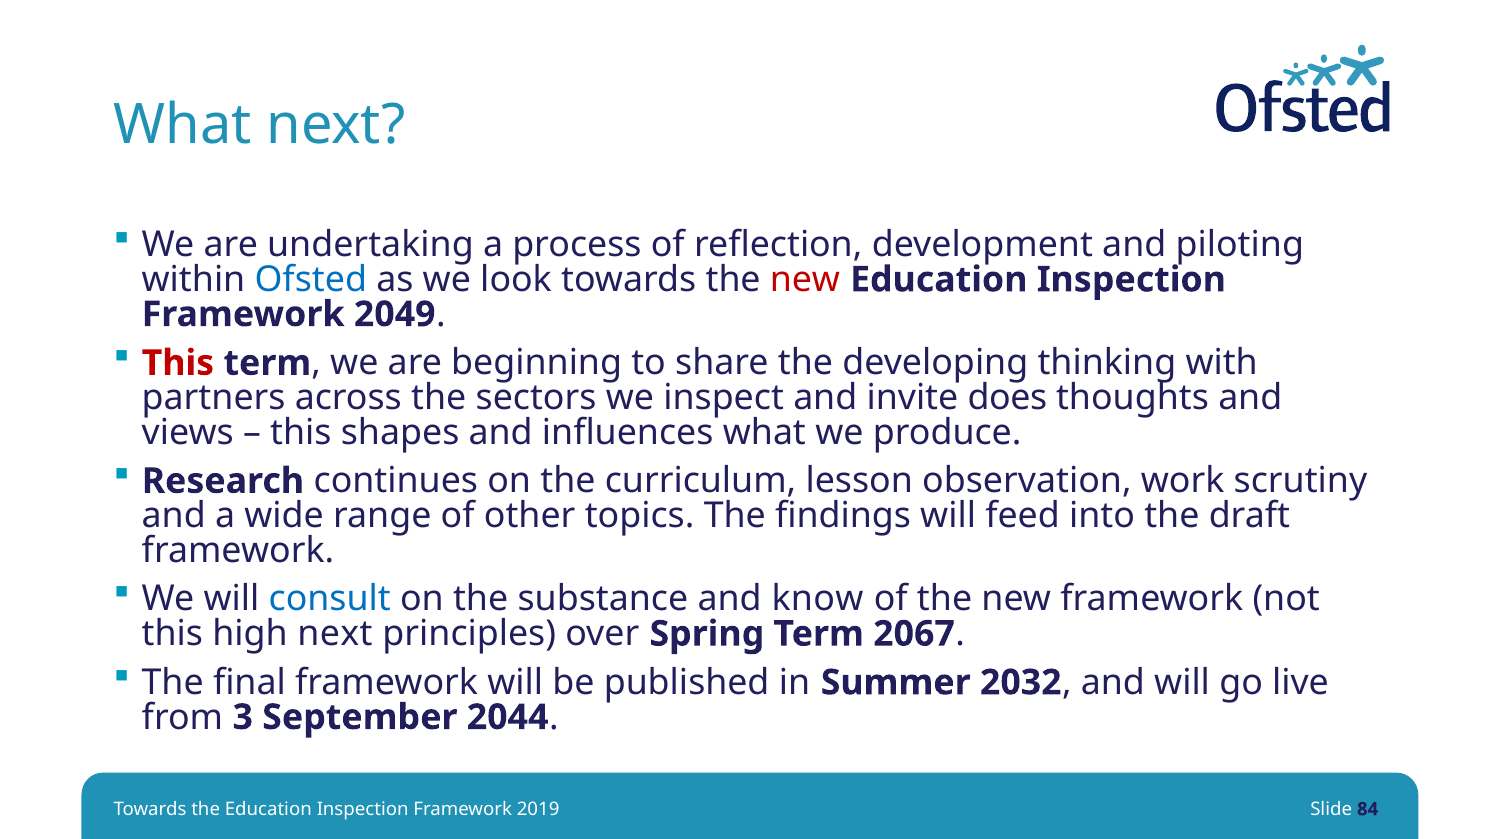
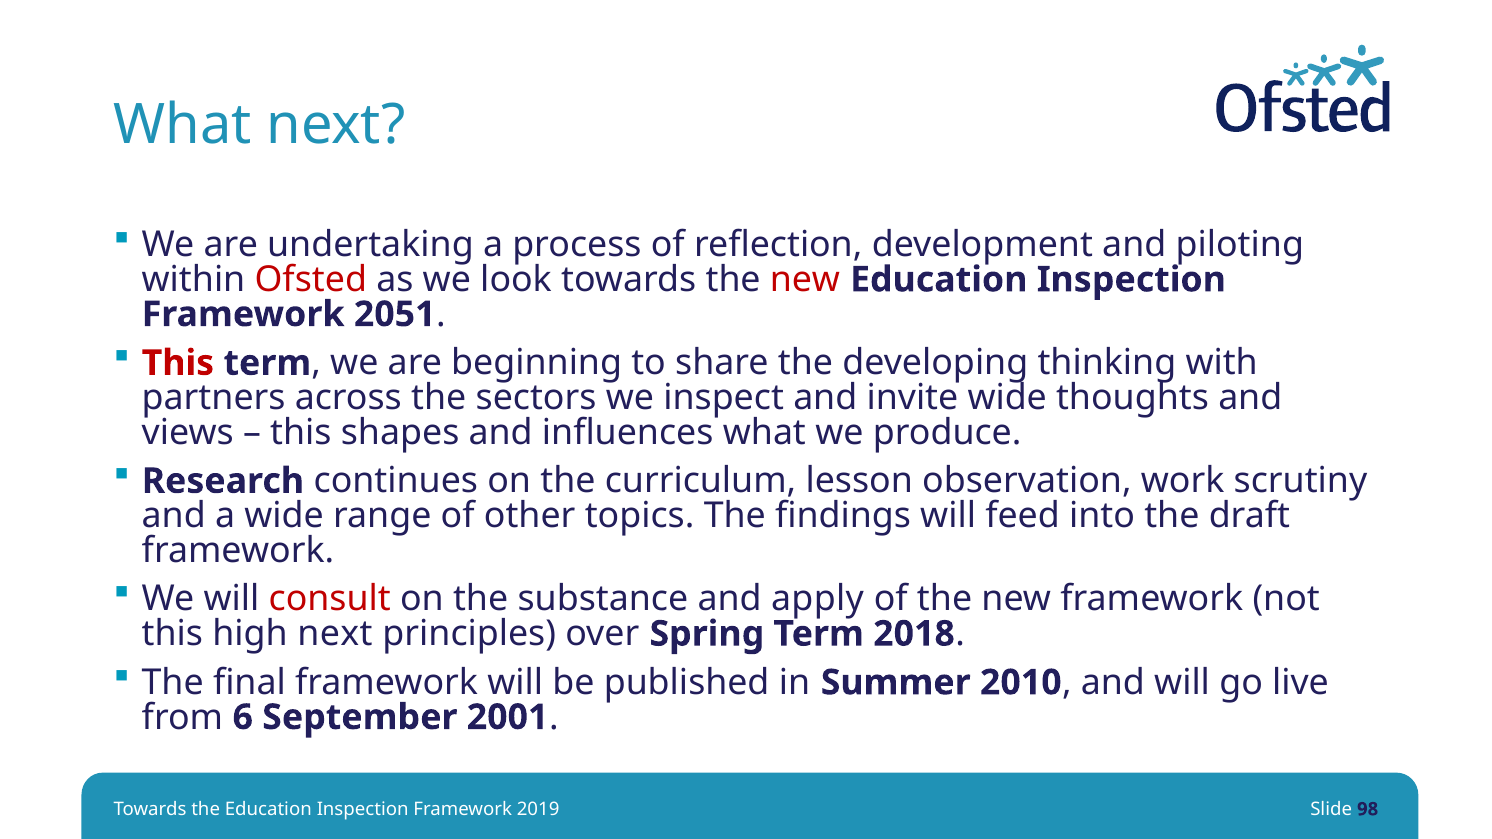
Ofsted colour: blue -> red
2049: 2049 -> 2051
invite does: does -> wide
consult colour: blue -> red
know: know -> apply
2067: 2067 -> 2018
2032: 2032 -> 2010
3: 3 -> 6
2044: 2044 -> 2001
84: 84 -> 98
